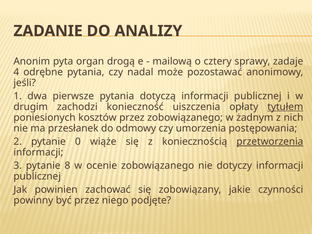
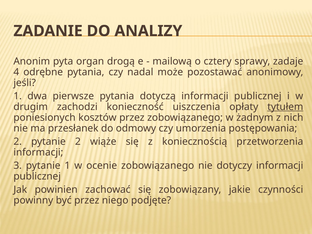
pytanie 0: 0 -> 2
przetworzenia underline: present -> none
pytanie 8: 8 -> 1
